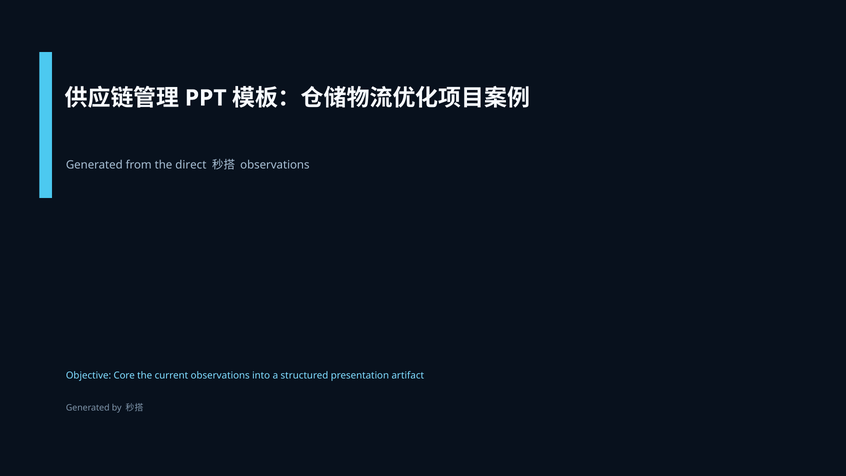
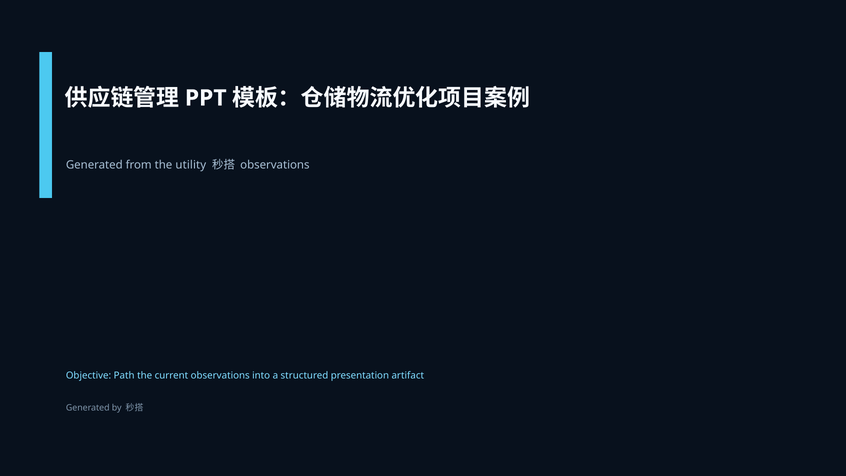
direct: direct -> utility
Core: Core -> Path
